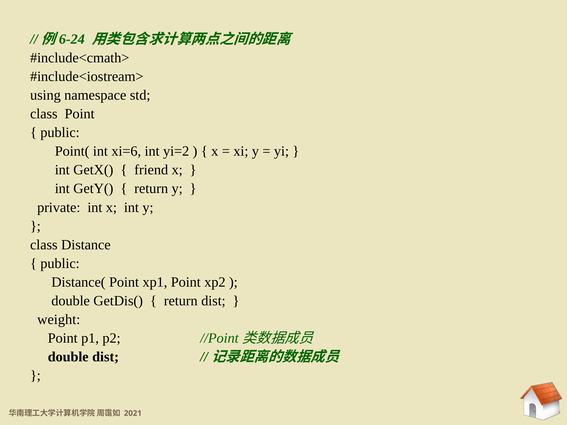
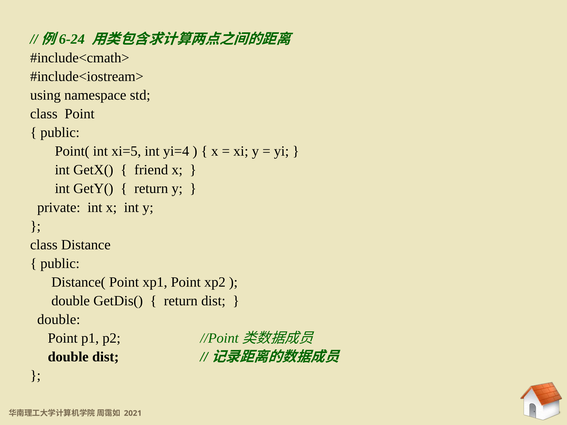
xi=6: xi=6 -> xi=5
yi=2: yi=2 -> yi=4
weight at (59, 320): weight -> double
